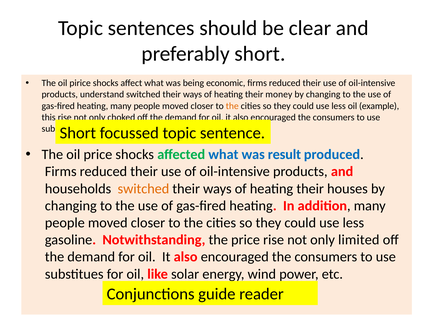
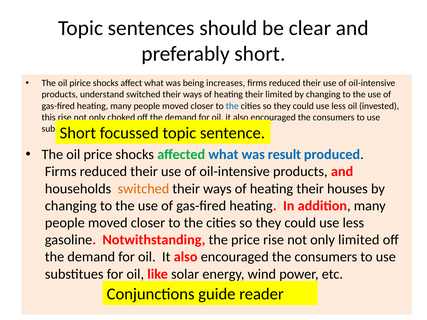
economic: economic -> increases
their money: money -> limited
the at (232, 106) colour: orange -> blue
example: example -> invested
